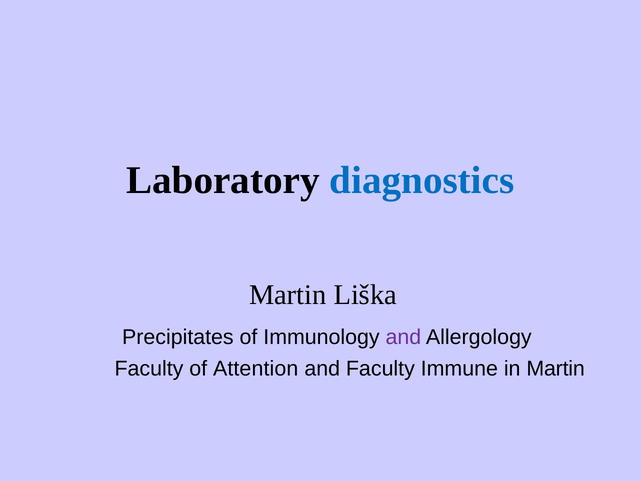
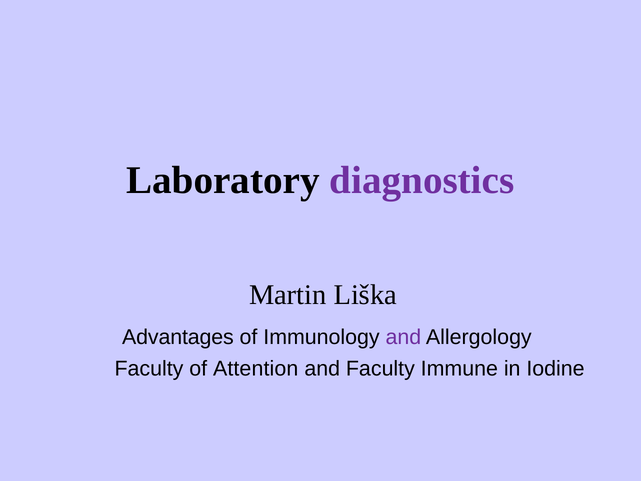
diagnostics colour: blue -> purple
Precipitates: Precipitates -> Advantages
in Martin: Martin -> Iodine
